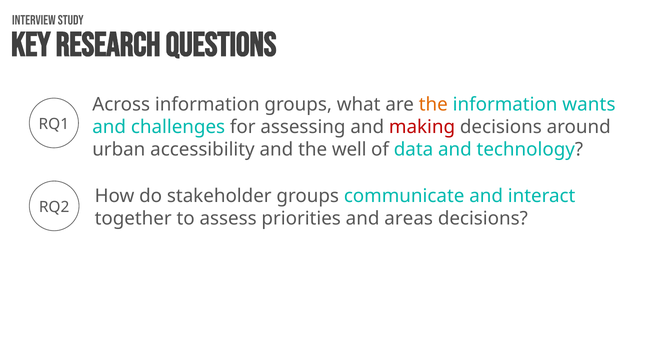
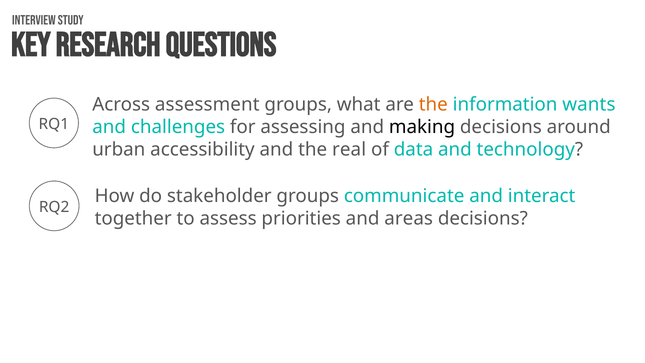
Across information: information -> assessment
making colour: red -> black
well: well -> real
